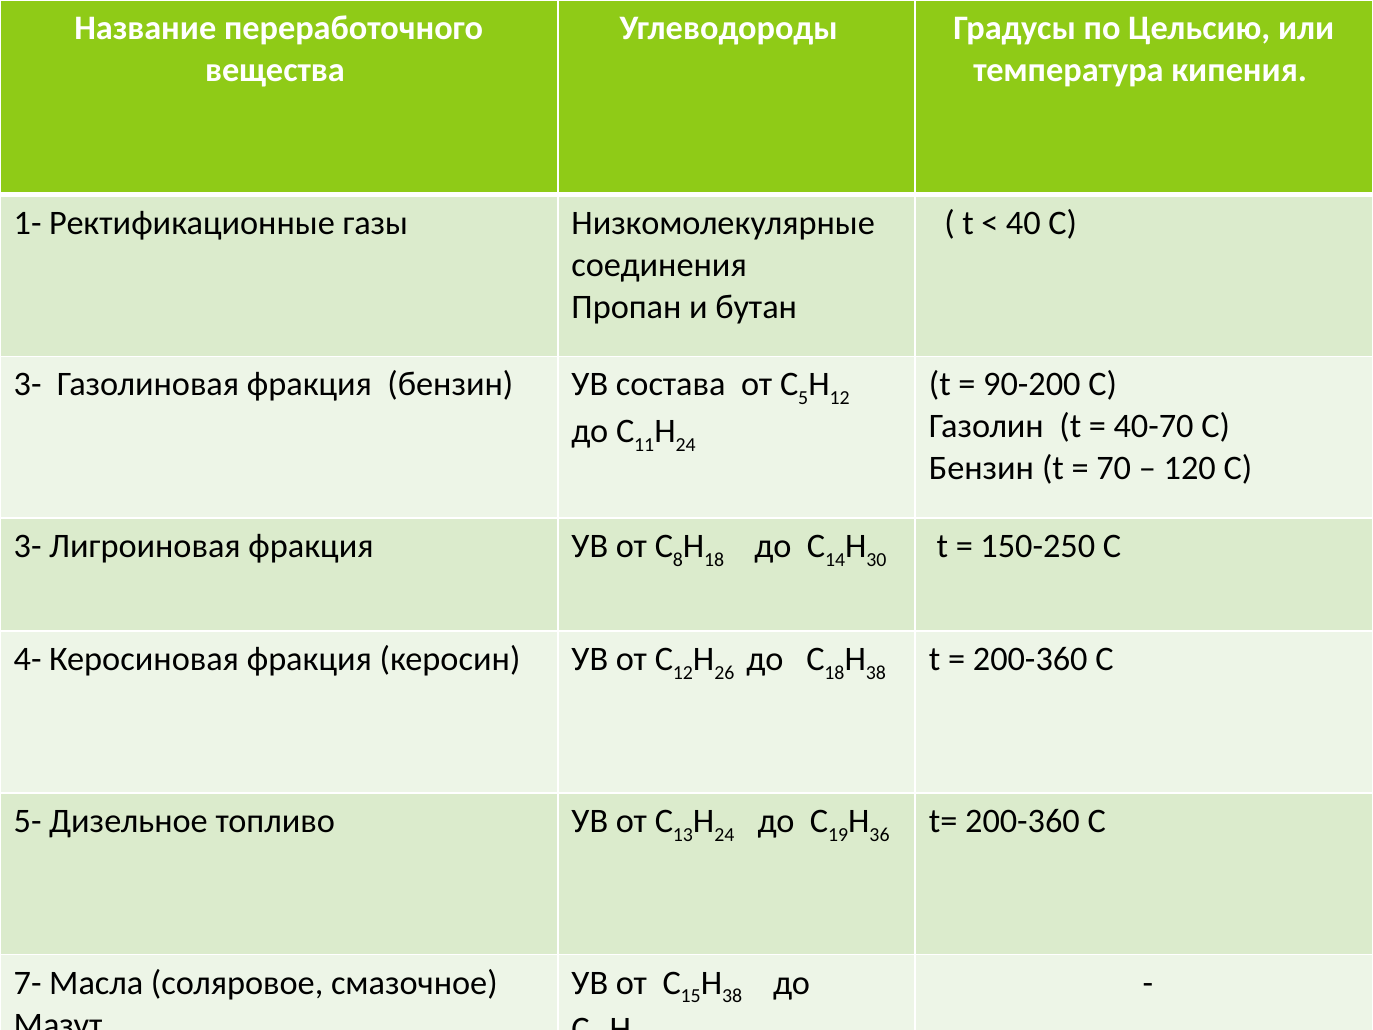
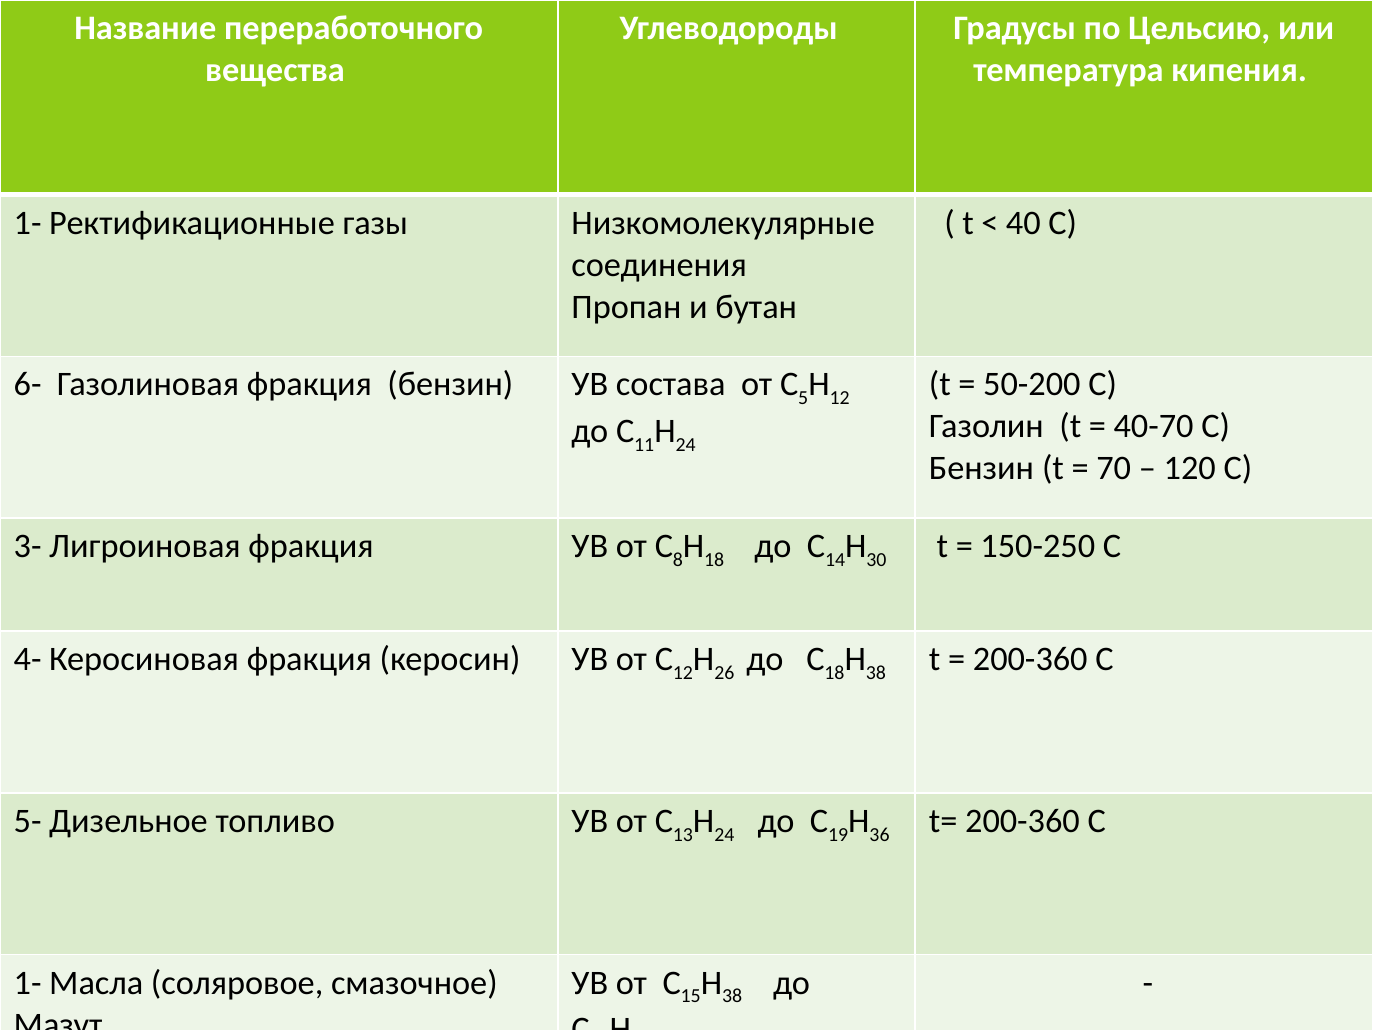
3- at (28, 385): 3- -> 6-
90-200: 90-200 -> 50-200
7- at (28, 983): 7- -> 1-
